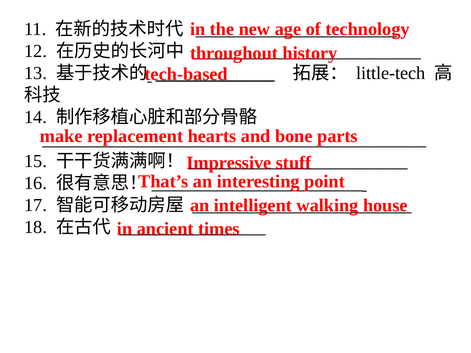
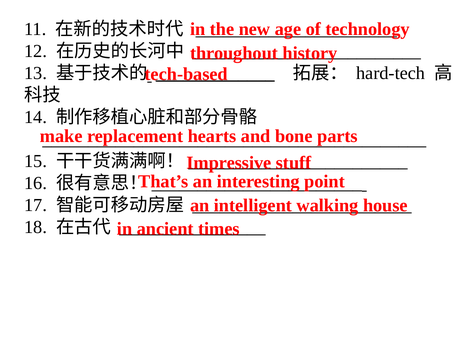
little-tech: little-tech -> hard-tech
